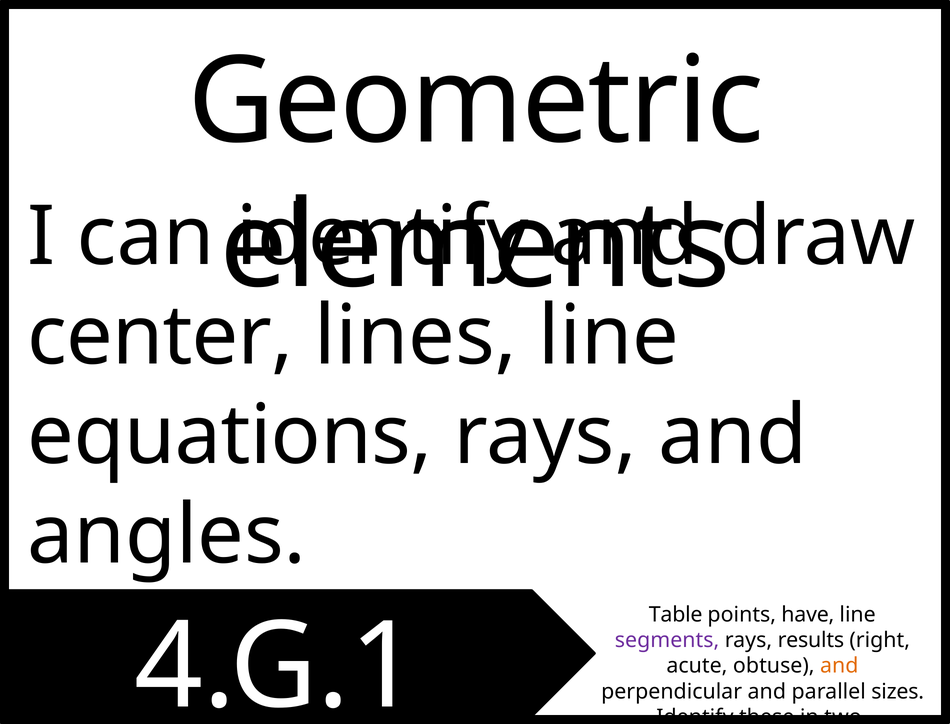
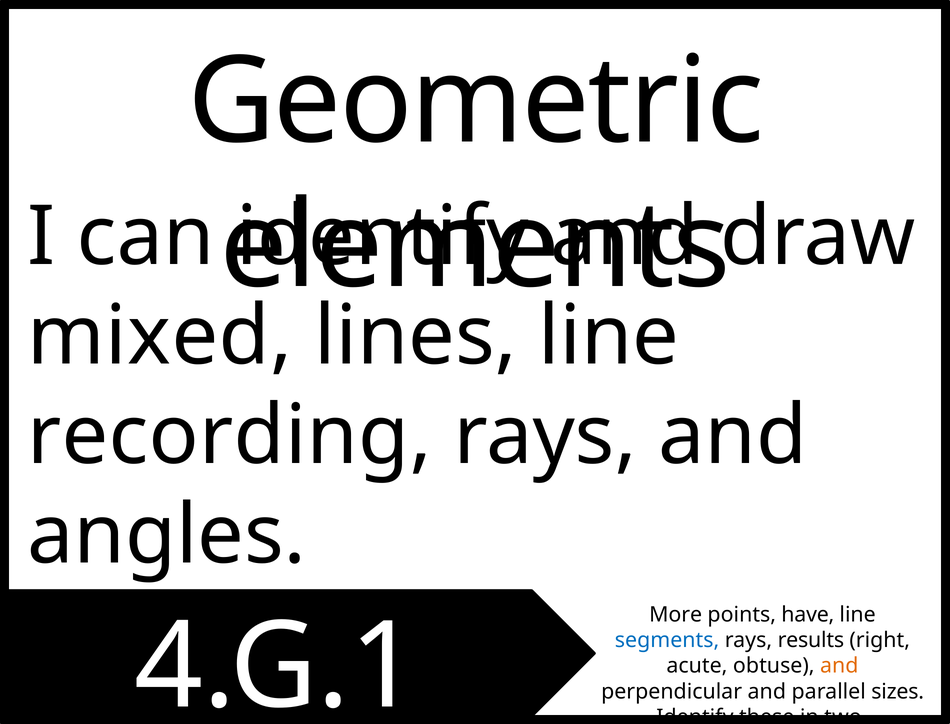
center: center -> mixed
equations: equations -> recording
Table: Table -> More
segments colour: purple -> blue
